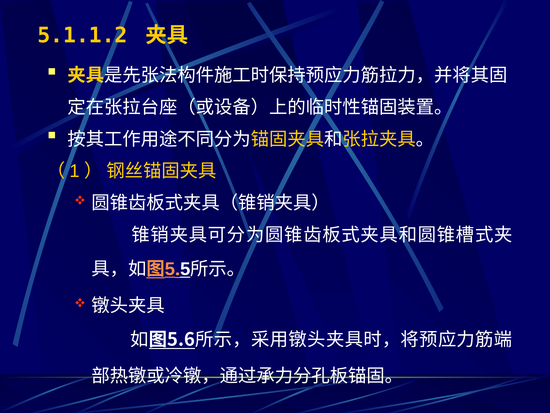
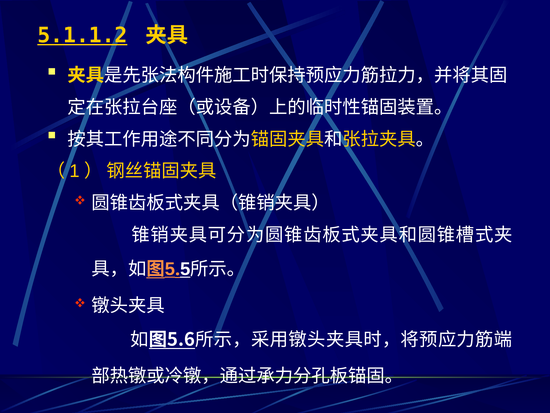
5.1.1.2 underline: none -> present
